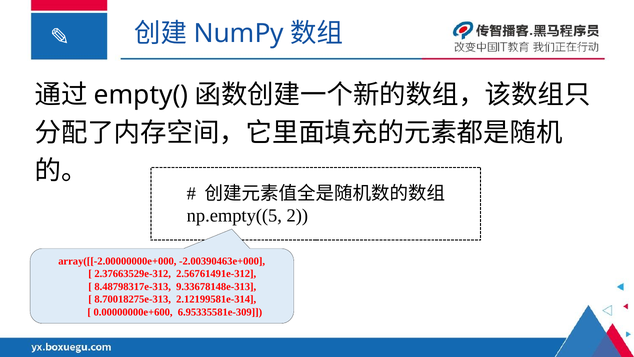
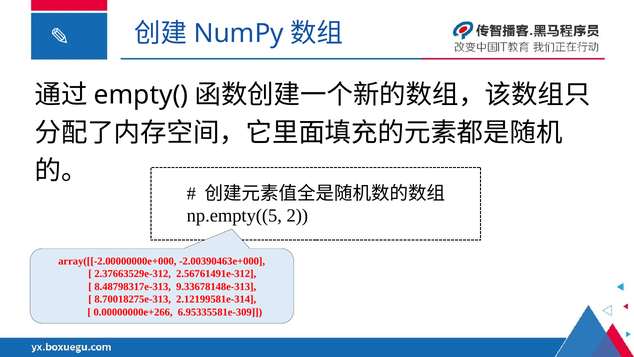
0.00000000e+600: 0.00000000e+600 -> 0.00000000e+266
